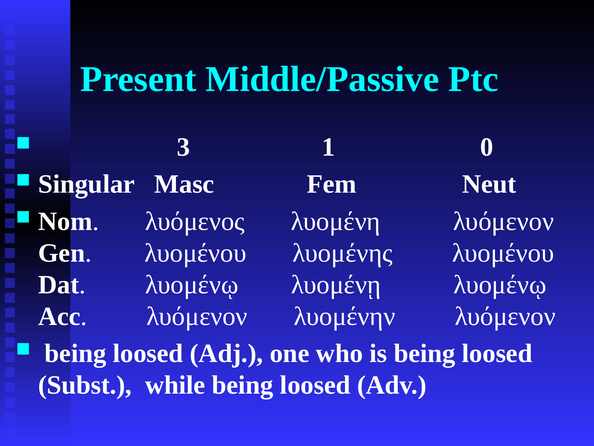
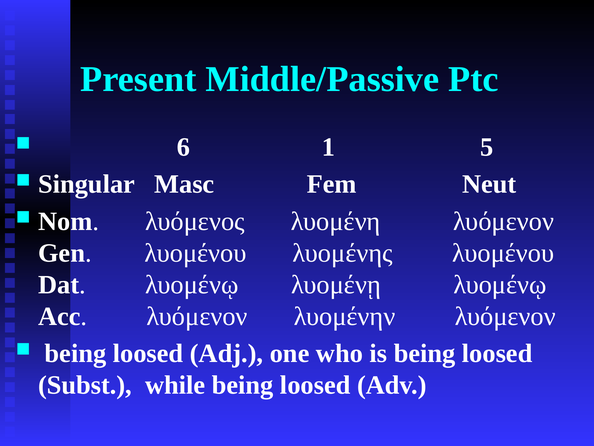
3: 3 -> 6
0: 0 -> 5
